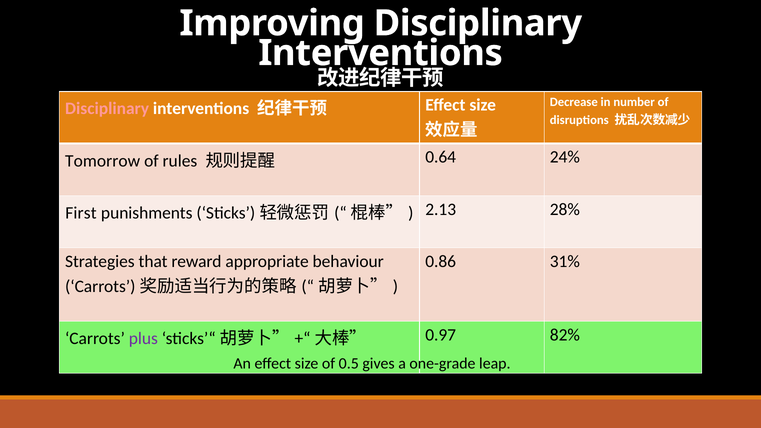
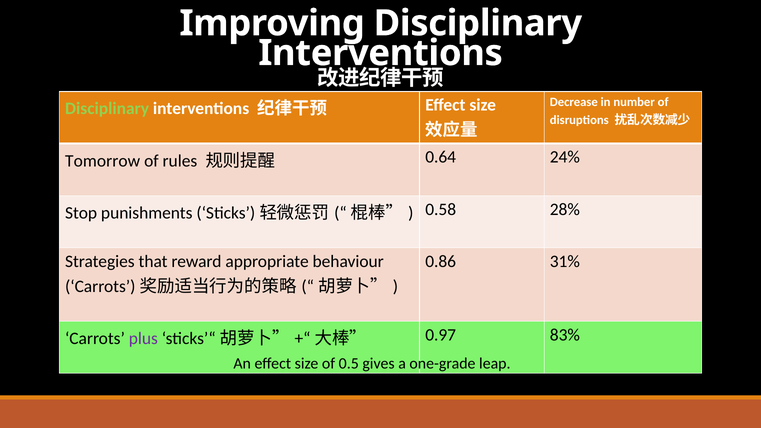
Disciplinary at (107, 109) colour: pink -> light green
First: First -> Stop
2.13: 2.13 -> 0.58
82%: 82% -> 83%
